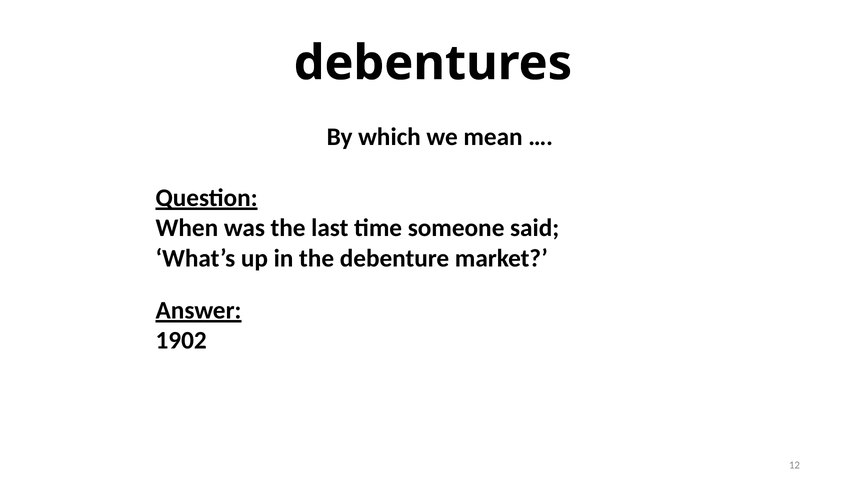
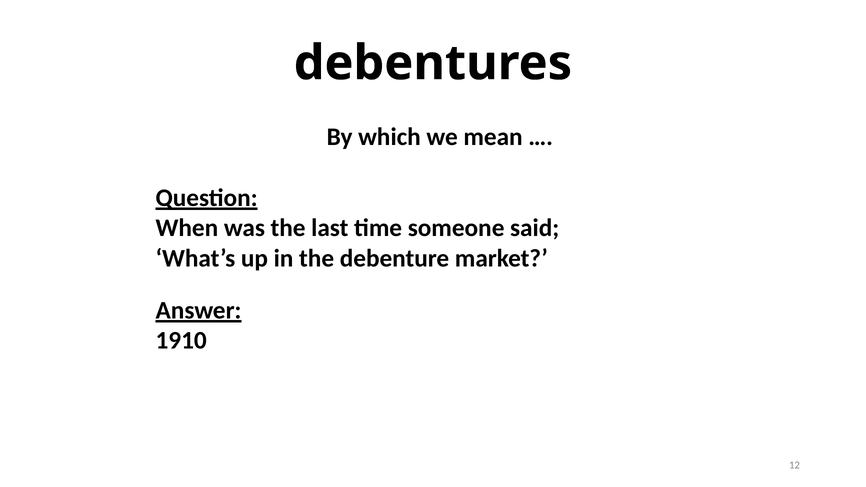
1902: 1902 -> 1910
